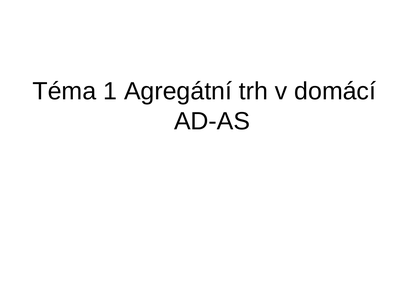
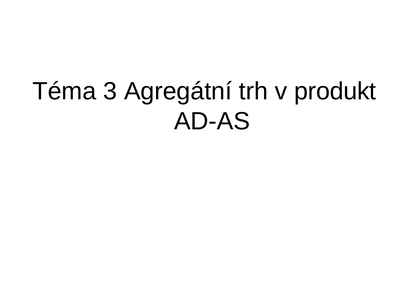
1: 1 -> 3
domácí: domácí -> produkt
